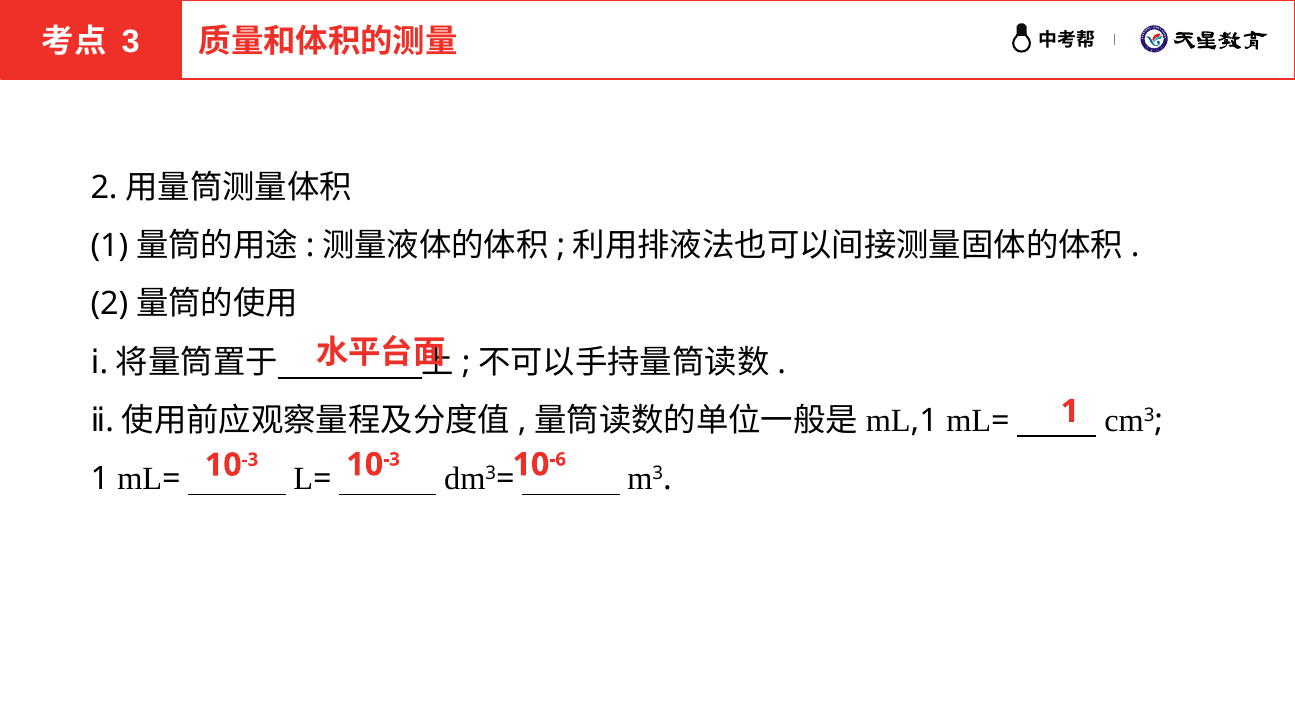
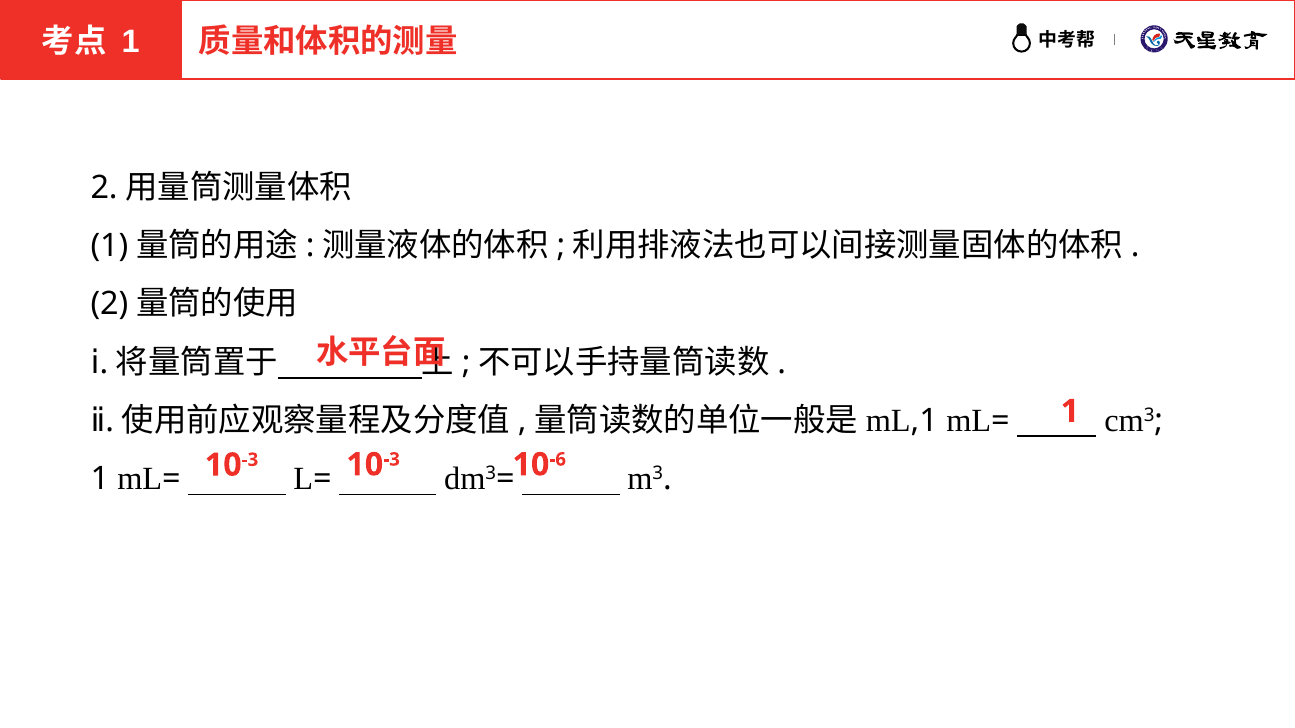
3 at (131, 42): 3 -> 1
